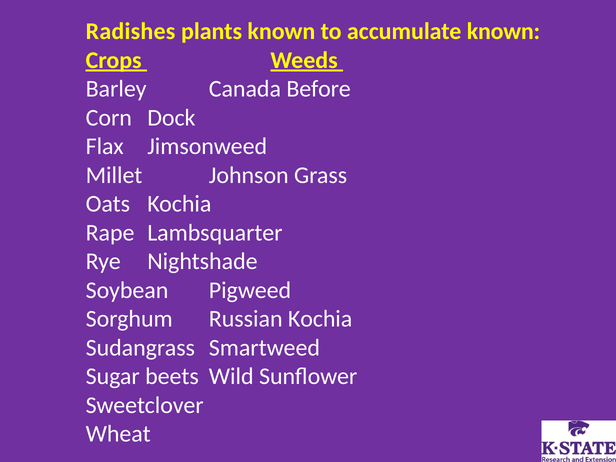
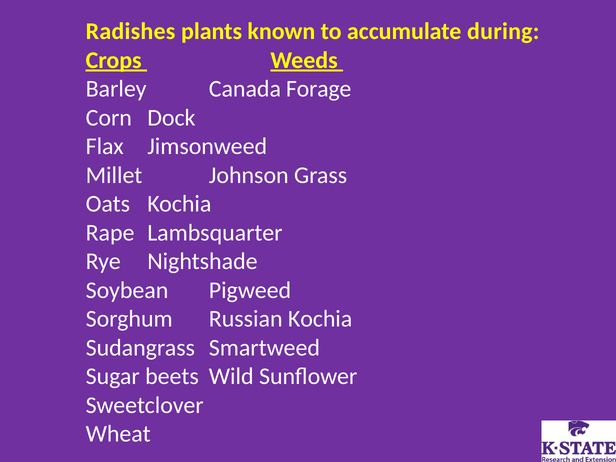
accumulate known: known -> during
Before: Before -> Forage
